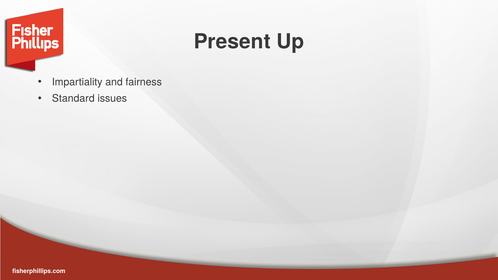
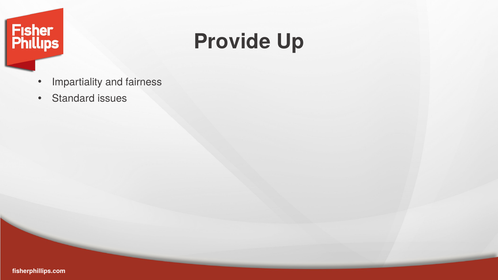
Present: Present -> Provide
